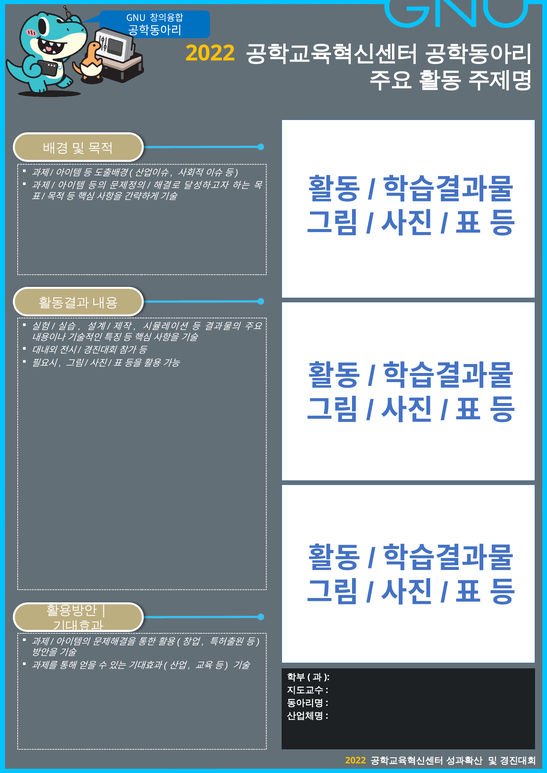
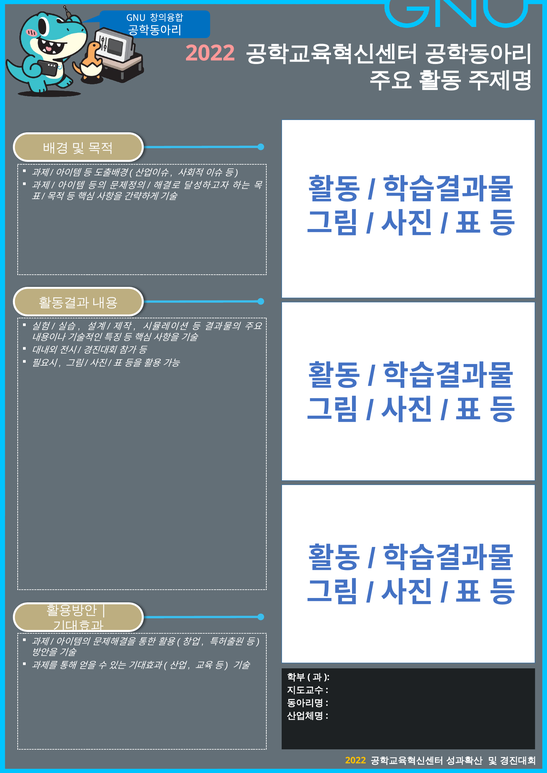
2022 at (210, 53) colour: yellow -> pink
